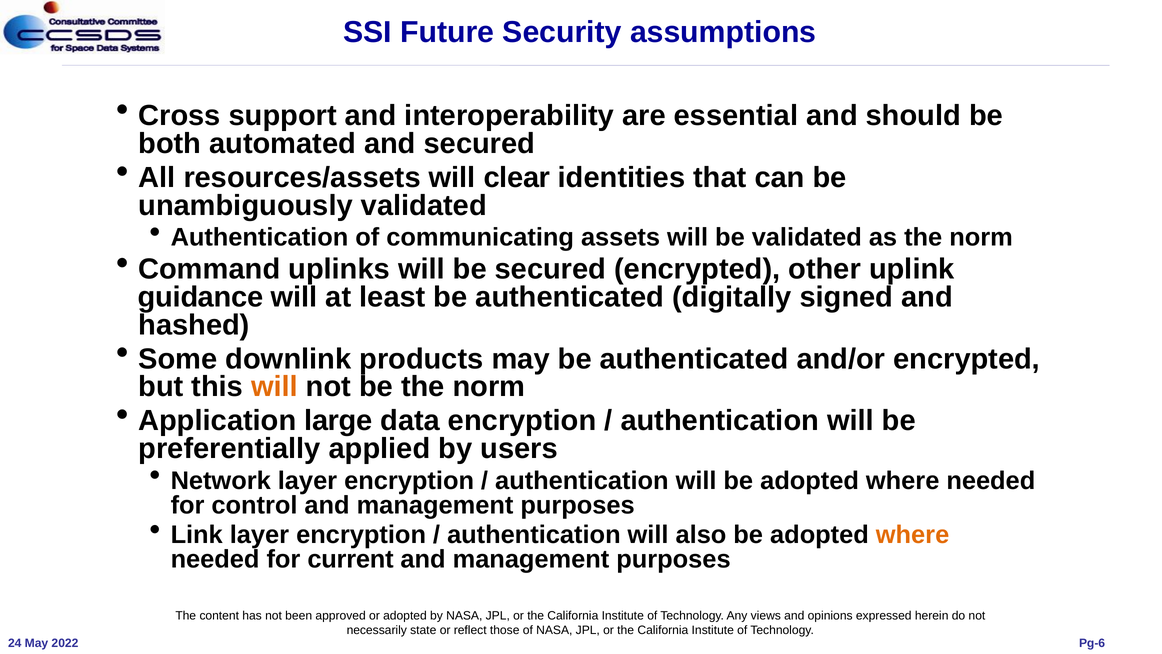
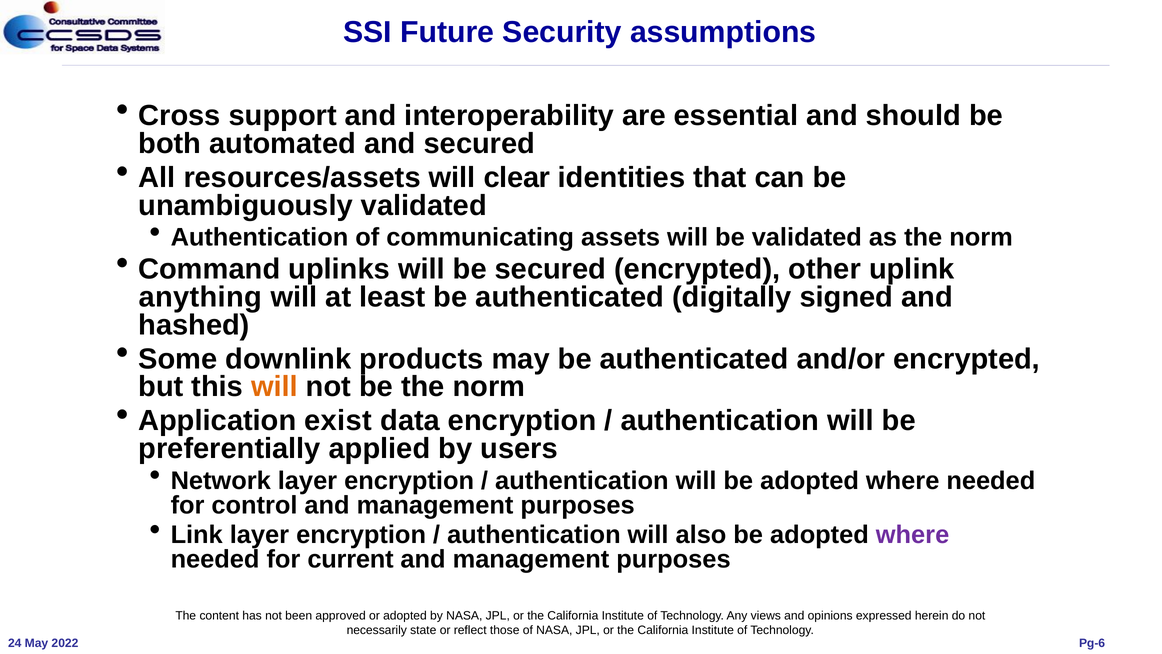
guidance: guidance -> anything
large: large -> exist
where at (913, 535) colour: orange -> purple
